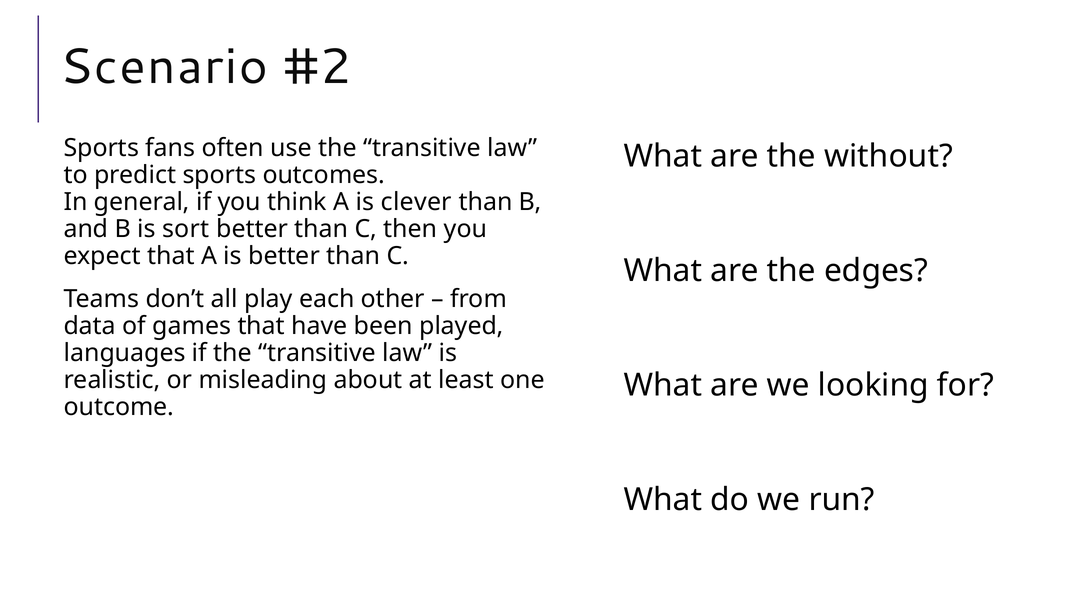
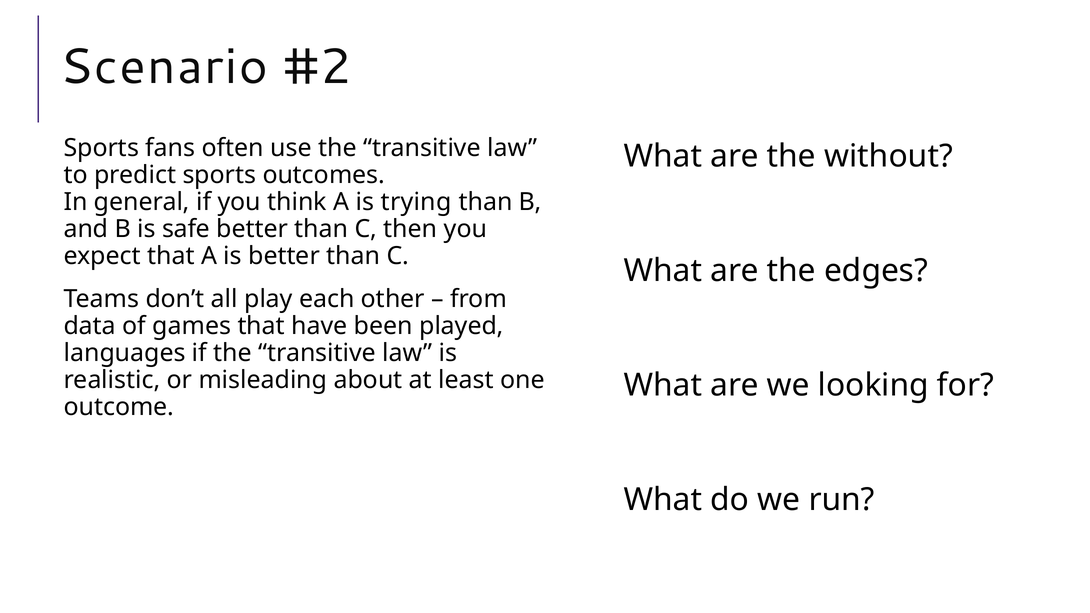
clever: clever -> trying
sort: sort -> safe
